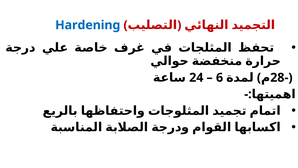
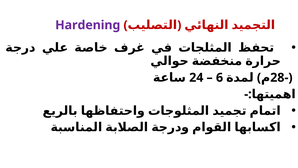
Hardening colour: blue -> purple
